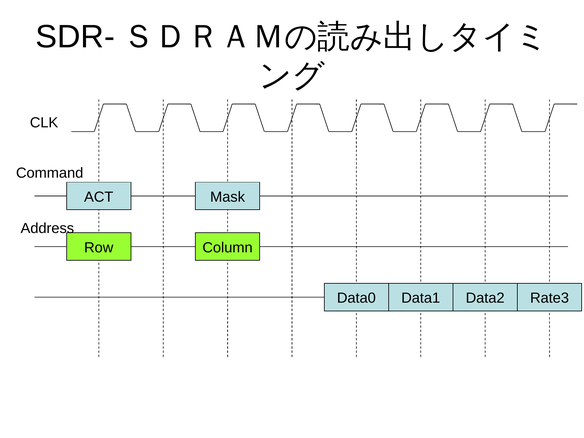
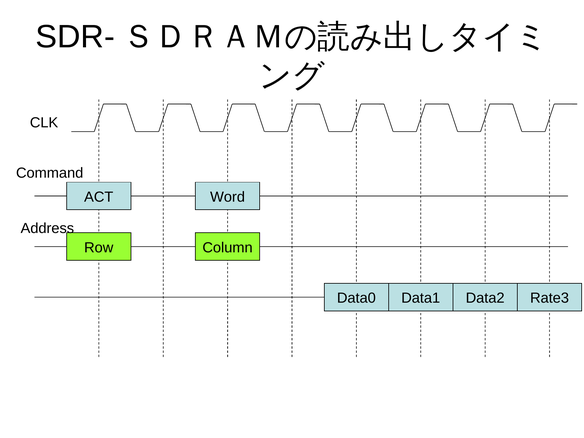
Mask: Mask -> Word
